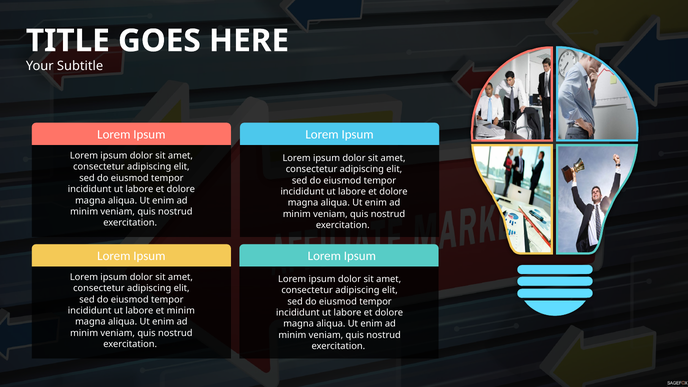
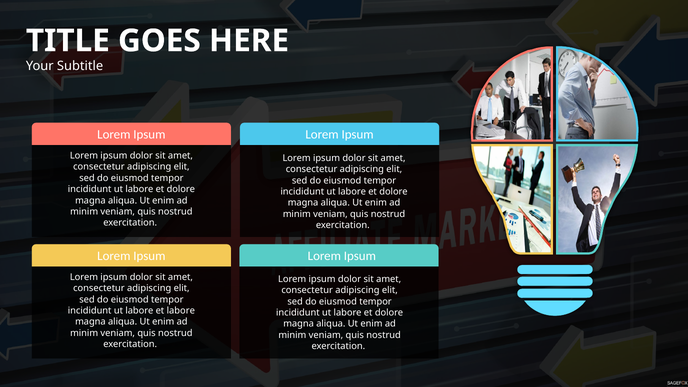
et minim: minim -> labore
